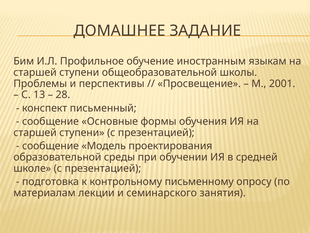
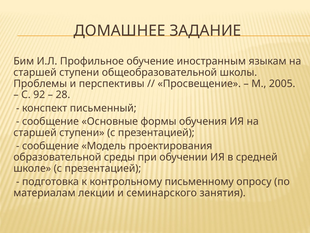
2001: 2001 -> 2005
13: 13 -> 92
